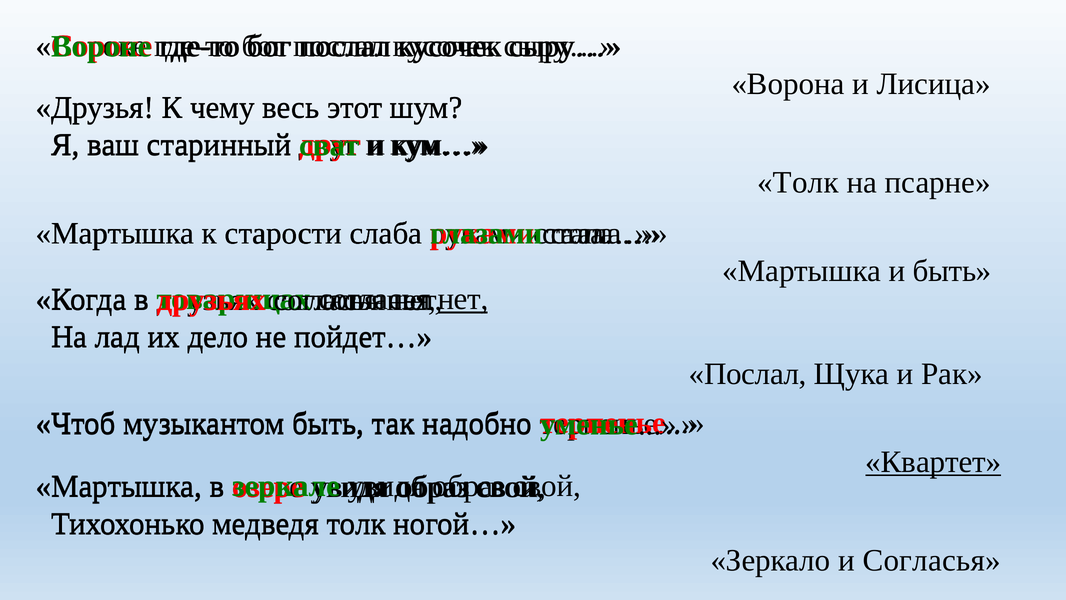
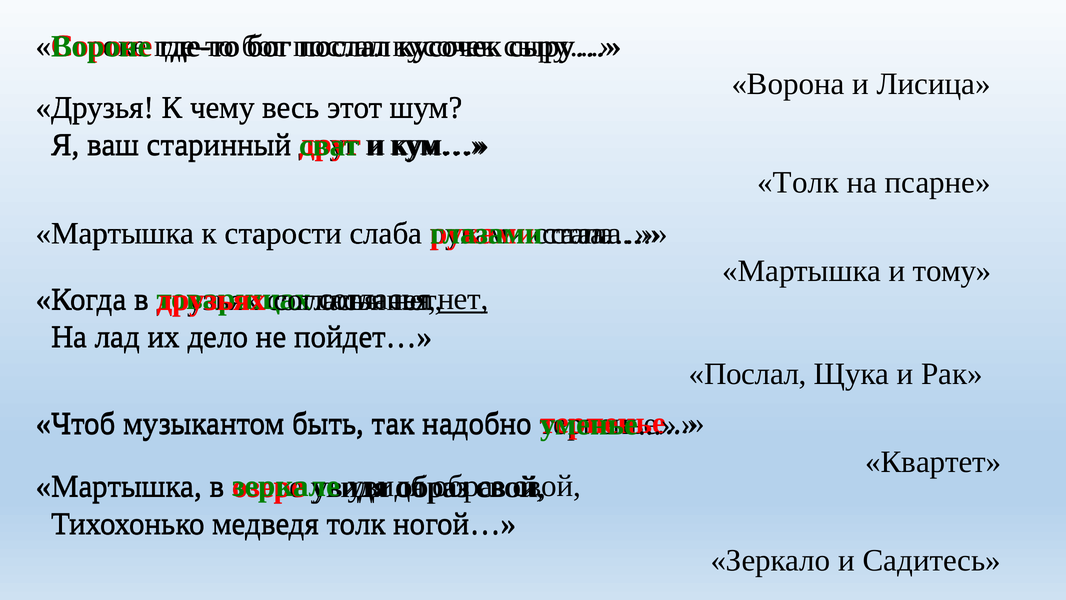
и быть: быть -> тому
Квартет underline: present -> none
и Согласья: Согласья -> Садитесь
